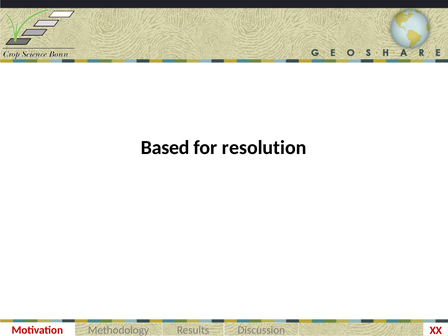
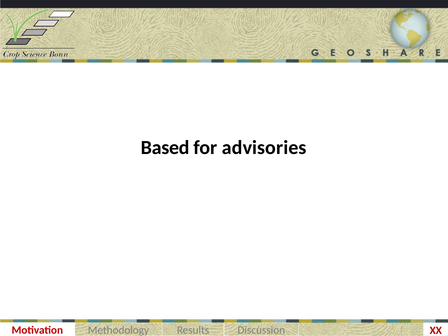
resolution: resolution -> advisories
